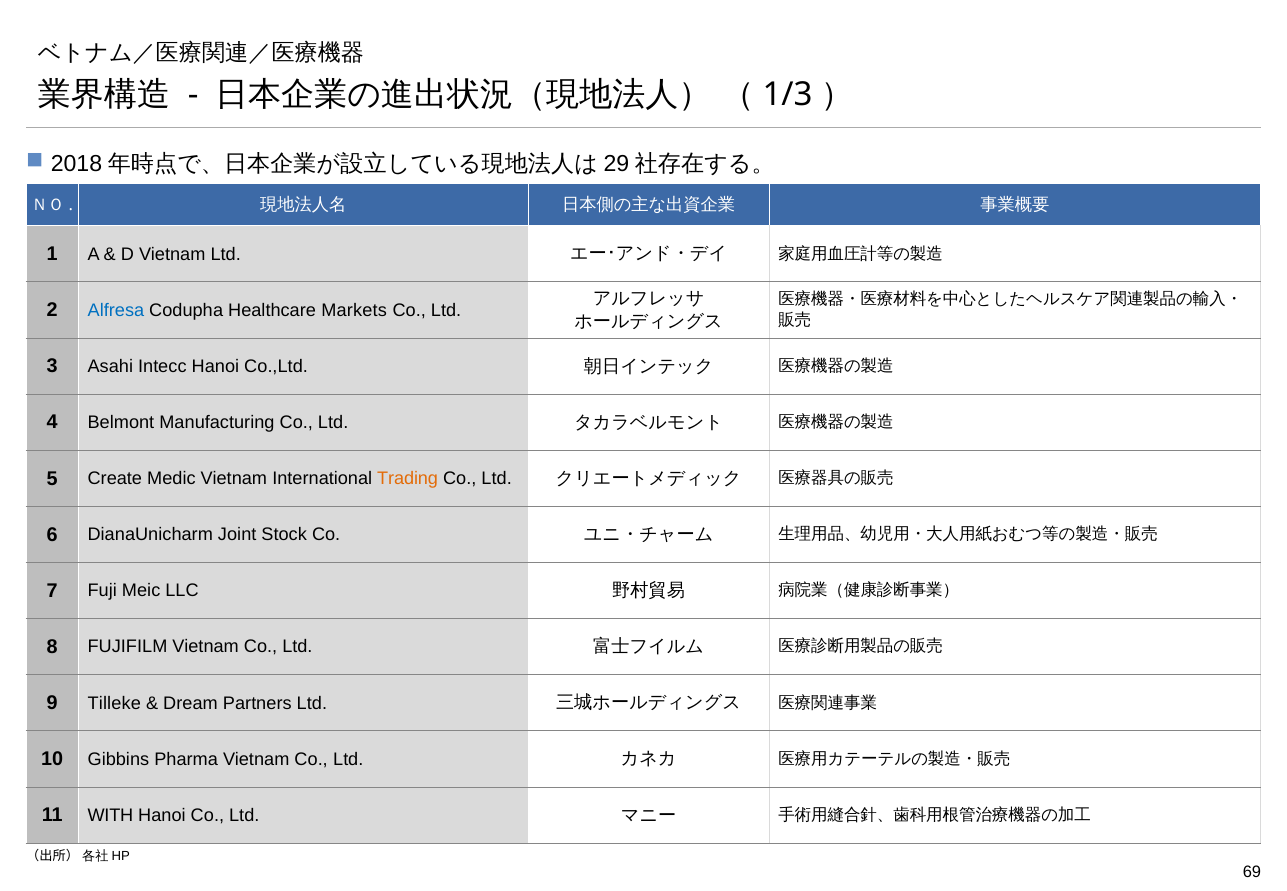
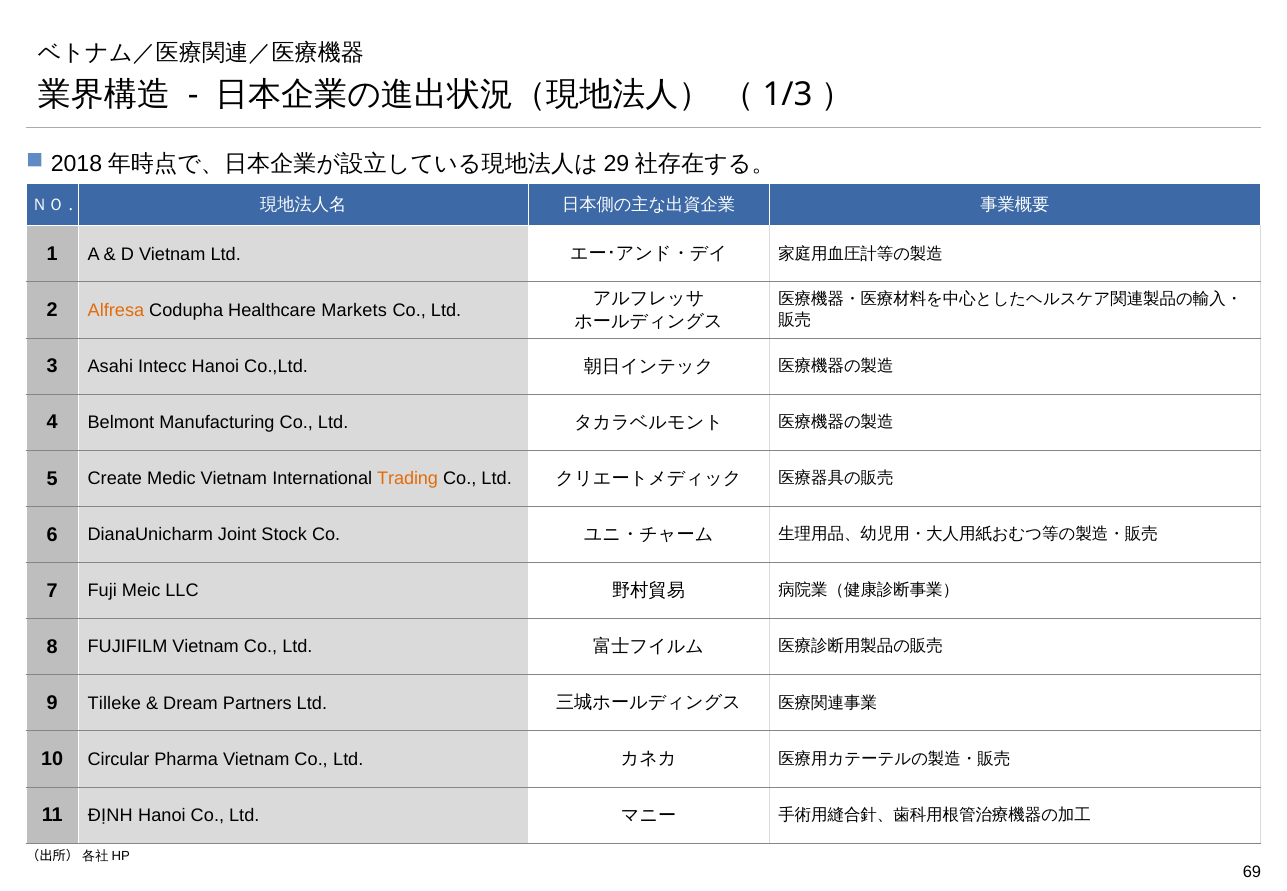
Alfresa colour: blue -> orange
Gibbins: Gibbins -> Circular
WITH: WITH -> ĐỊNH
